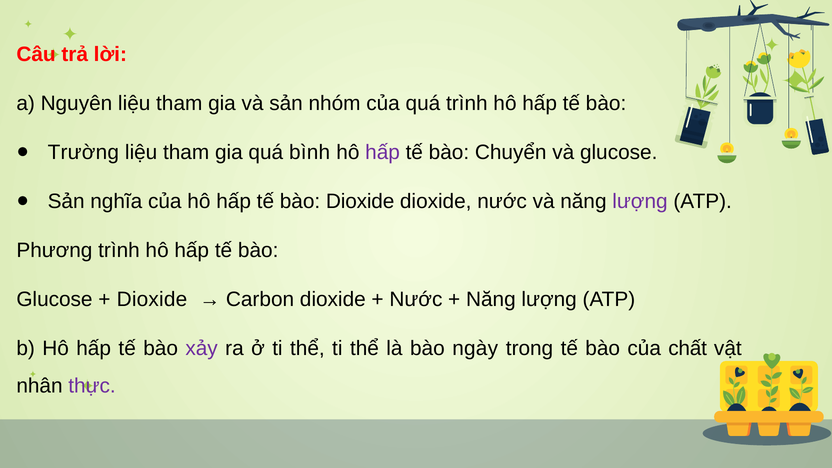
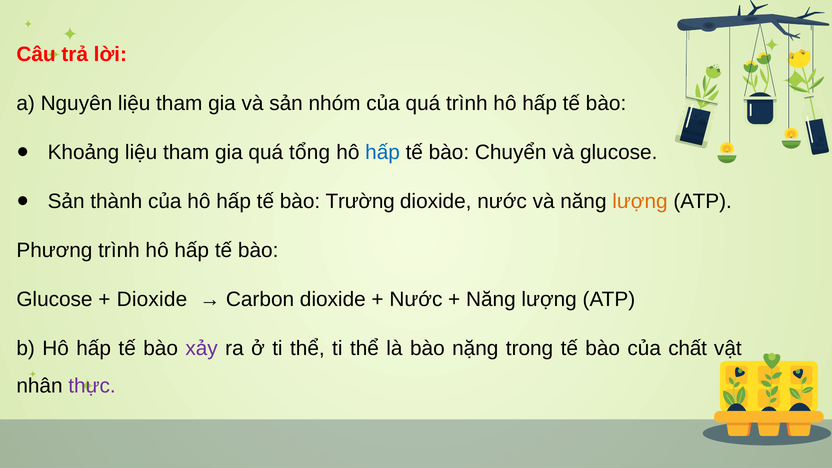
Trường: Trường -> Khoảng
bình: bình -> tổng
hấp at (383, 152) colour: purple -> blue
nghĩa: nghĩa -> thành
bào Dioxide: Dioxide -> Trường
lượng at (640, 201) colour: purple -> orange
ngày: ngày -> nặng
